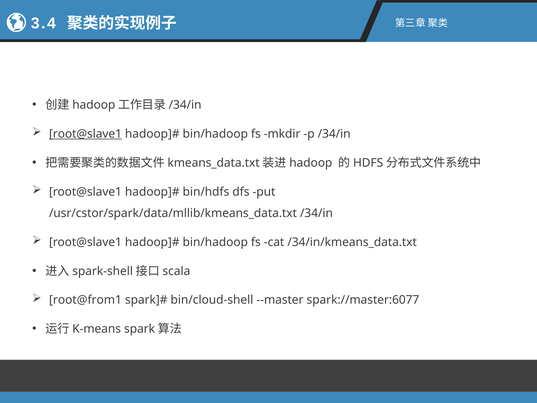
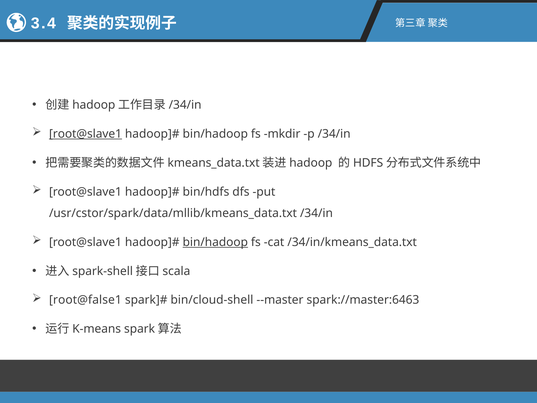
bin/hadoop at (215, 242) underline: none -> present
root@from1: root@from1 -> root@false1
spark://master:6077: spark://master:6077 -> spark://master:6463
